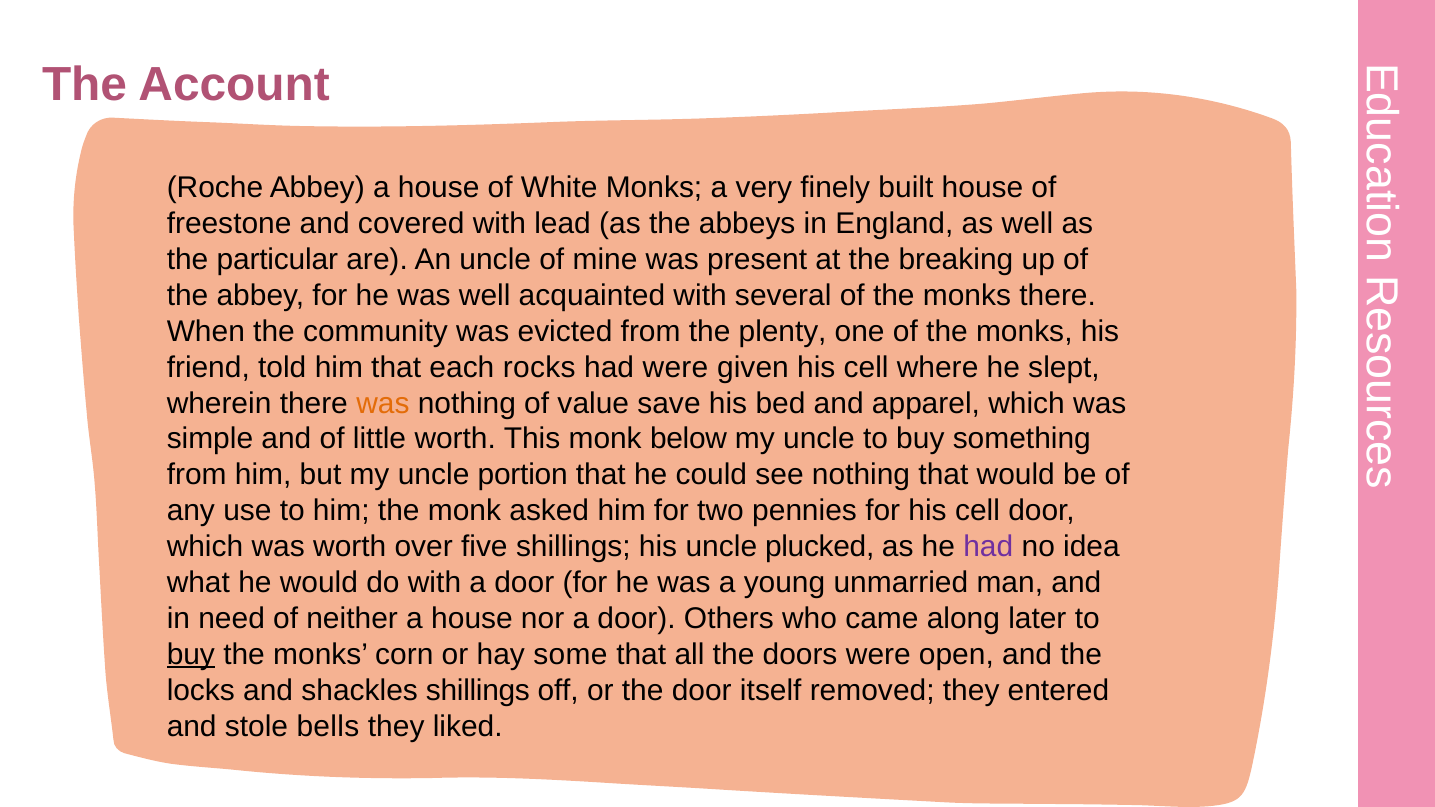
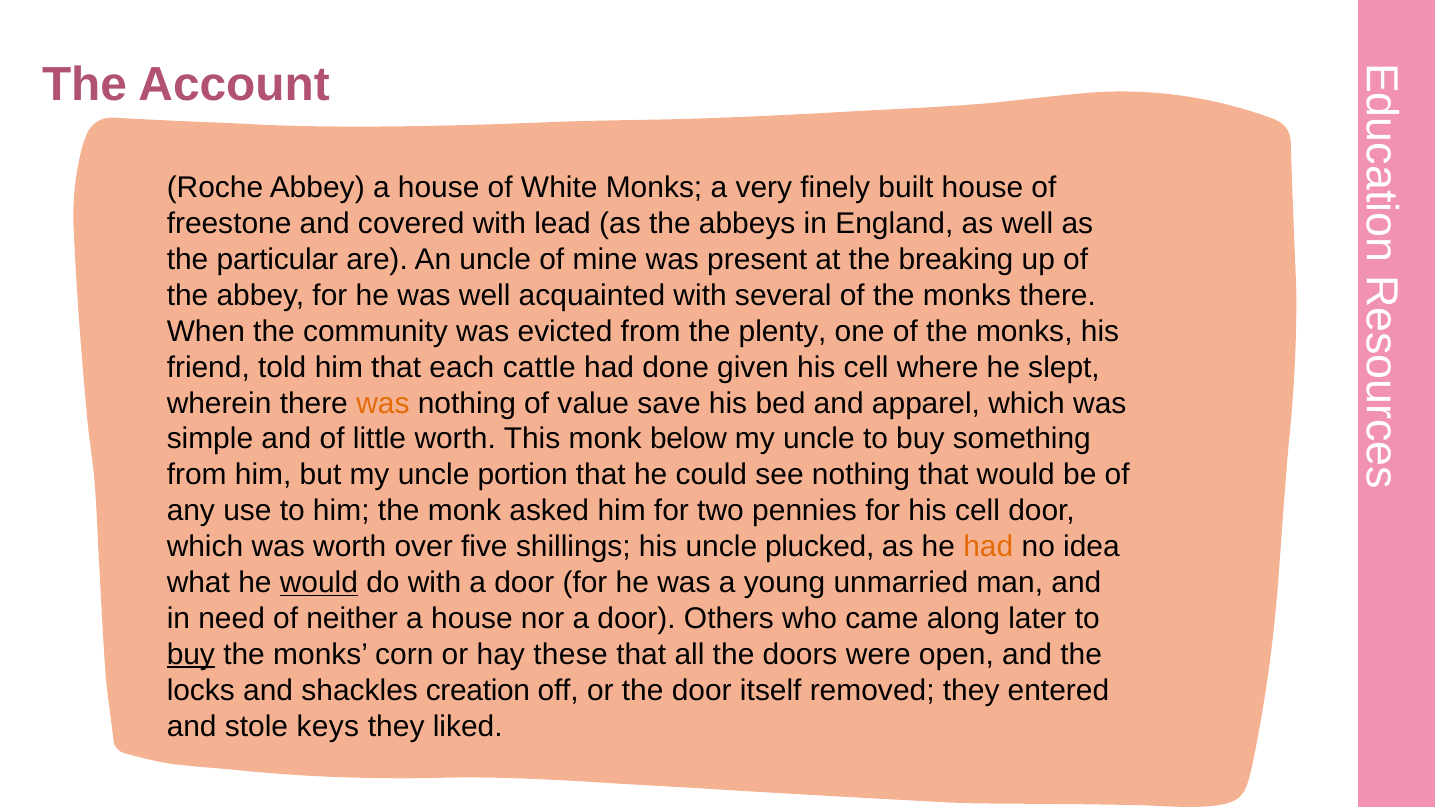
rocks: rocks -> cattle
had were: were -> done
had at (988, 547) colour: purple -> orange
would at (319, 583) underline: none -> present
some: some -> these
shackles shillings: shillings -> creation
bells: bells -> keys
